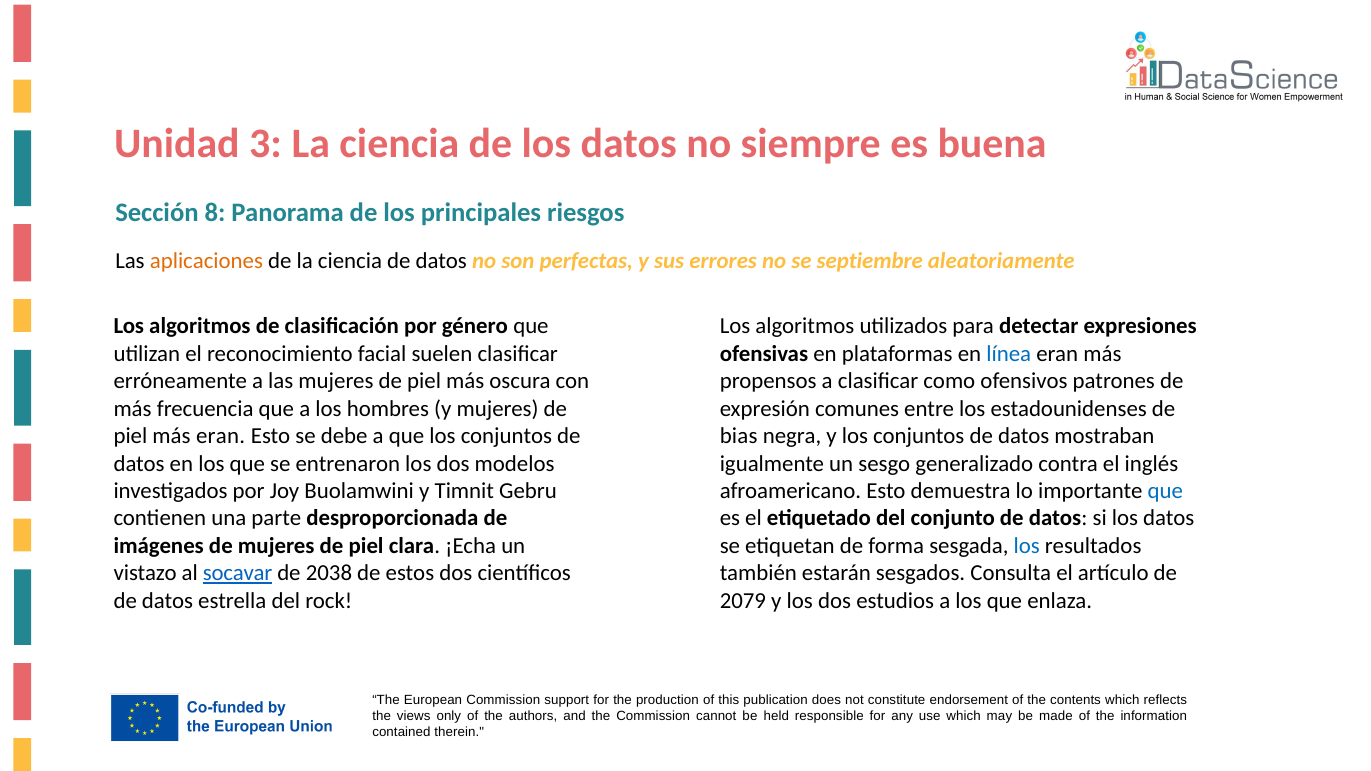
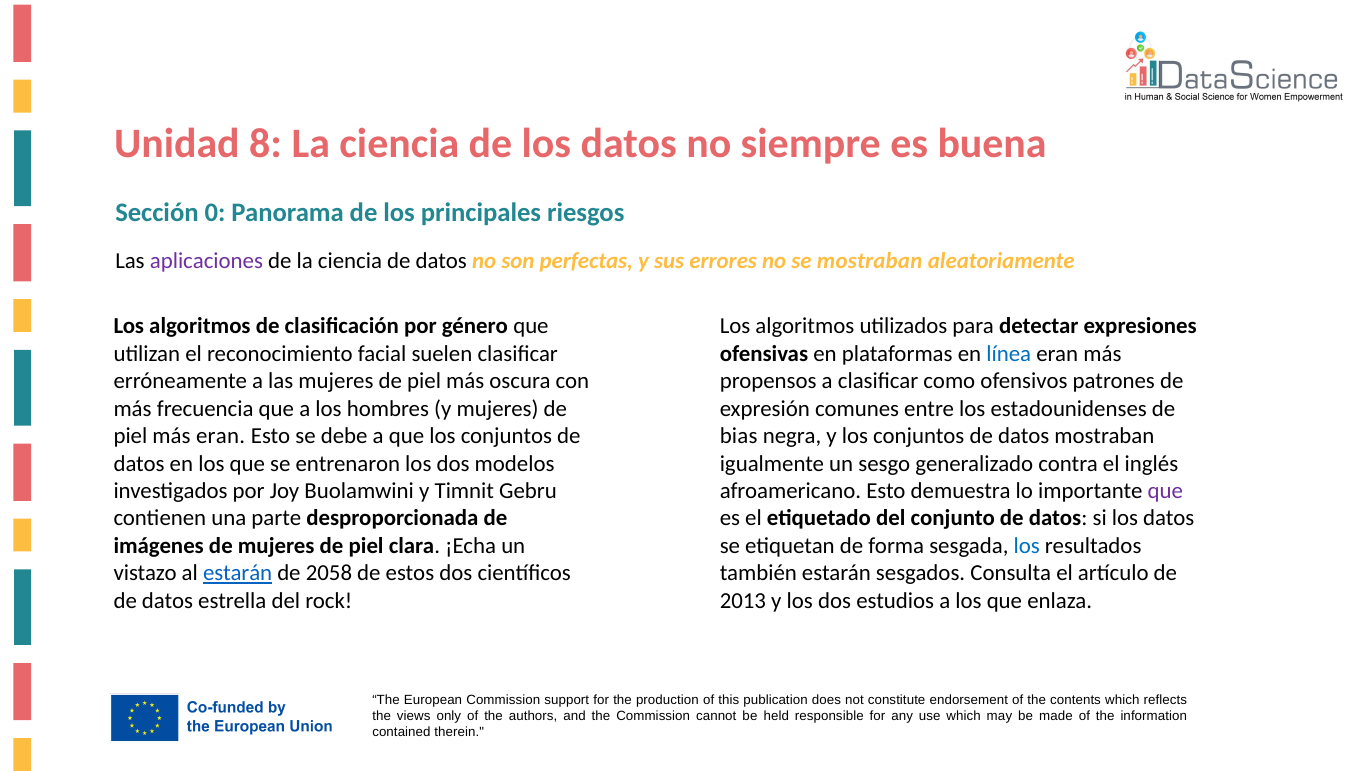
3: 3 -> 8
8: 8 -> 0
aplicaciones colour: orange -> purple
se septiembre: septiembre -> mostraban
que at (1165, 491) colour: blue -> purple
al socavar: socavar -> estarán
2038: 2038 -> 2058
2079: 2079 -> 2013
